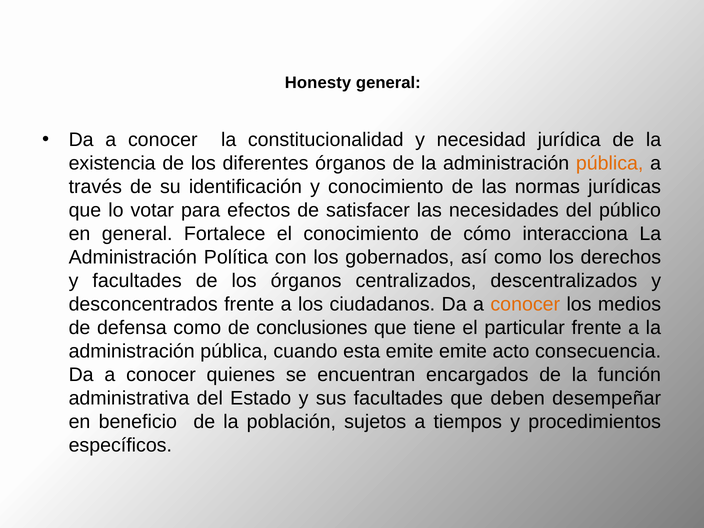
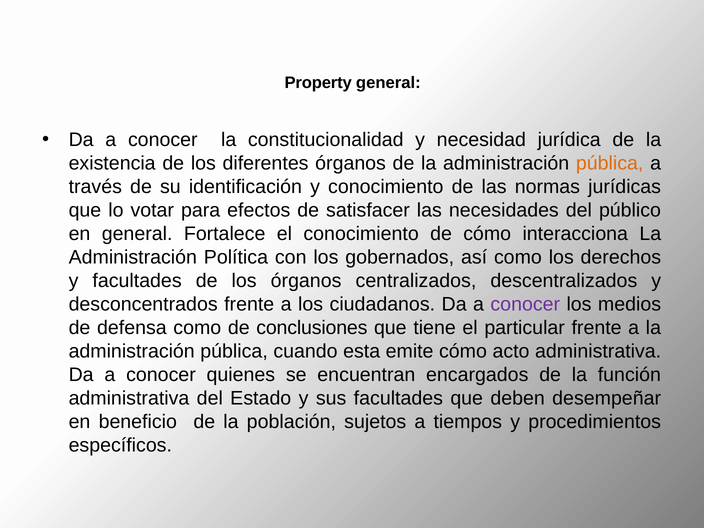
Honesty: Honesty -> Property
conocer at (525, 304) colour: orange -> purple
emite emite: emite -> cómo
acto consecuencia: consecuencia -> administrativa
